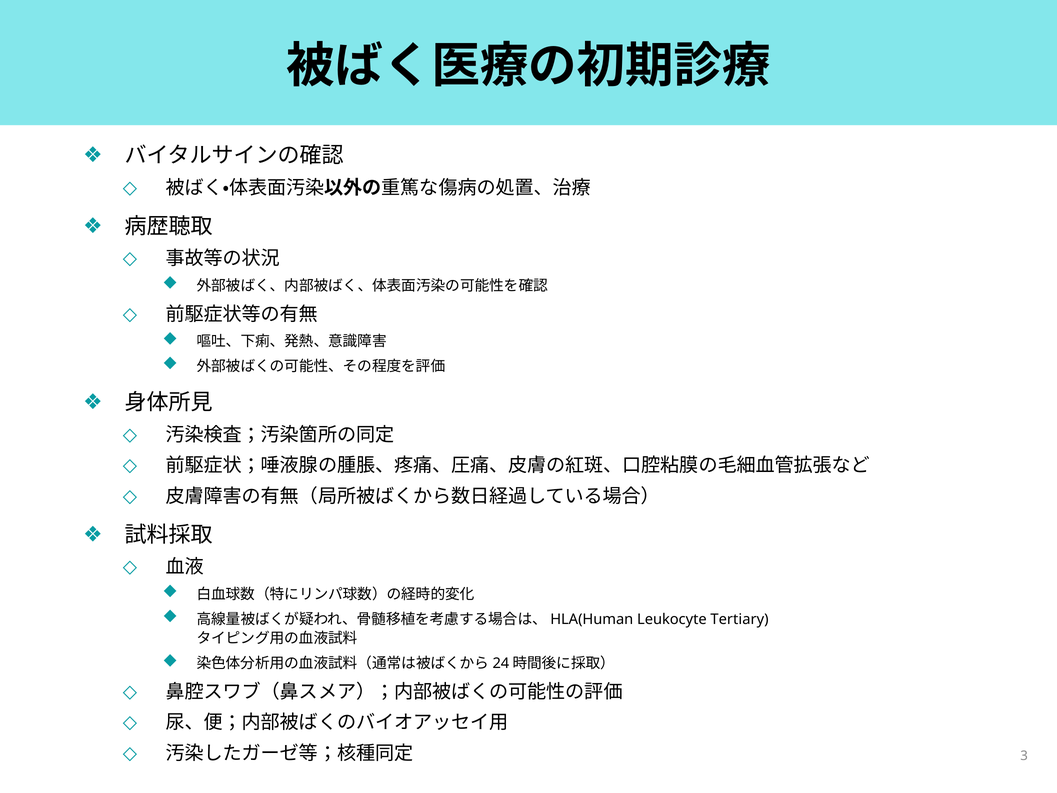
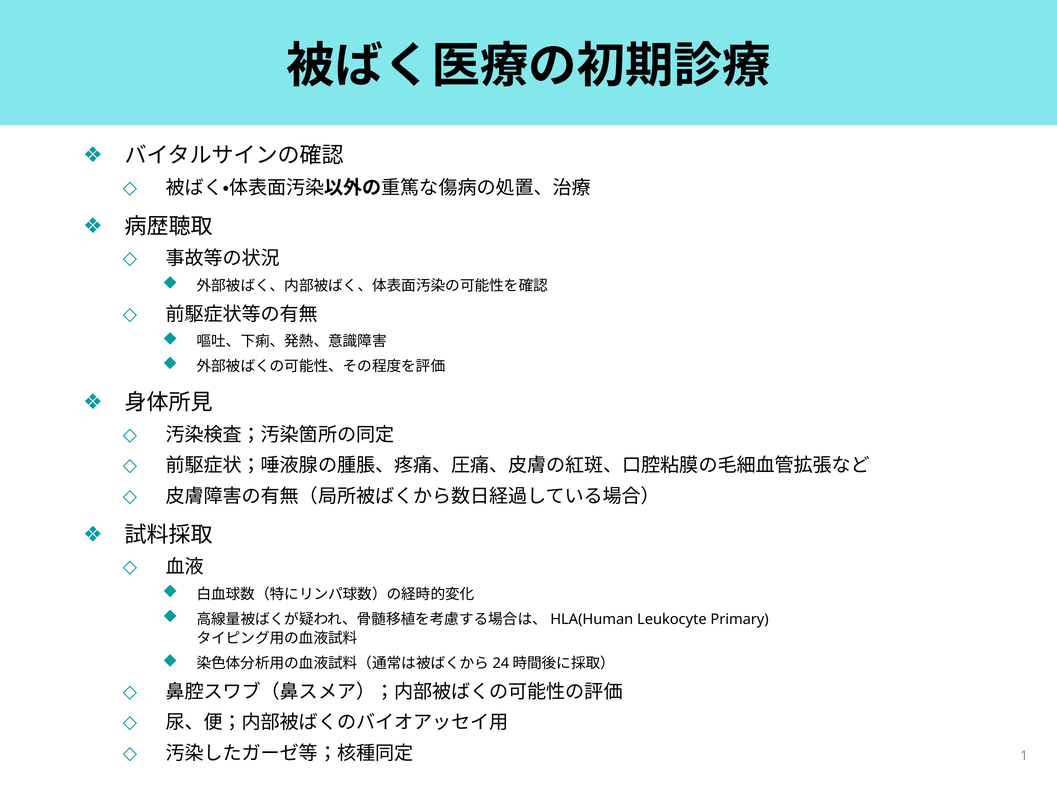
Tertiary: Tertiary -> Primary
3: 3 -> 1
